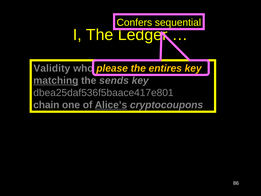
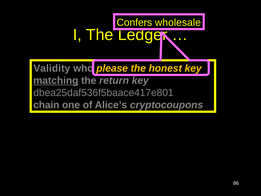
sequential: sequential -> wholesale
entires: entires -> honest
sends: sends -> return
Alice’s underline: present -> none
